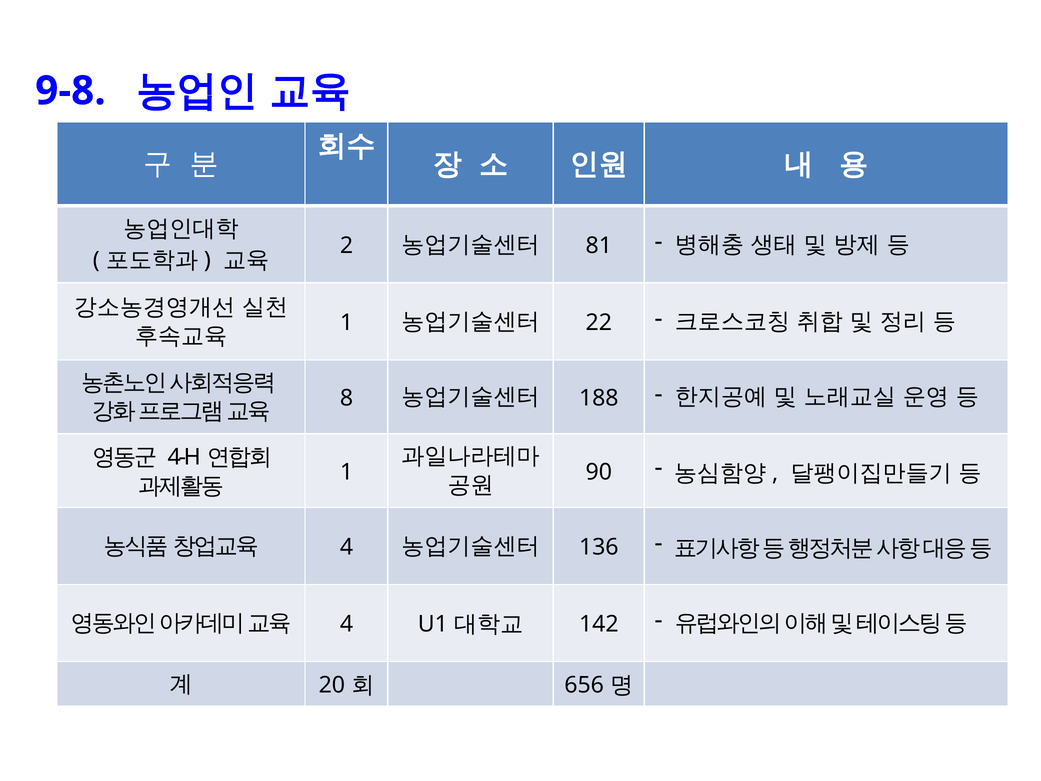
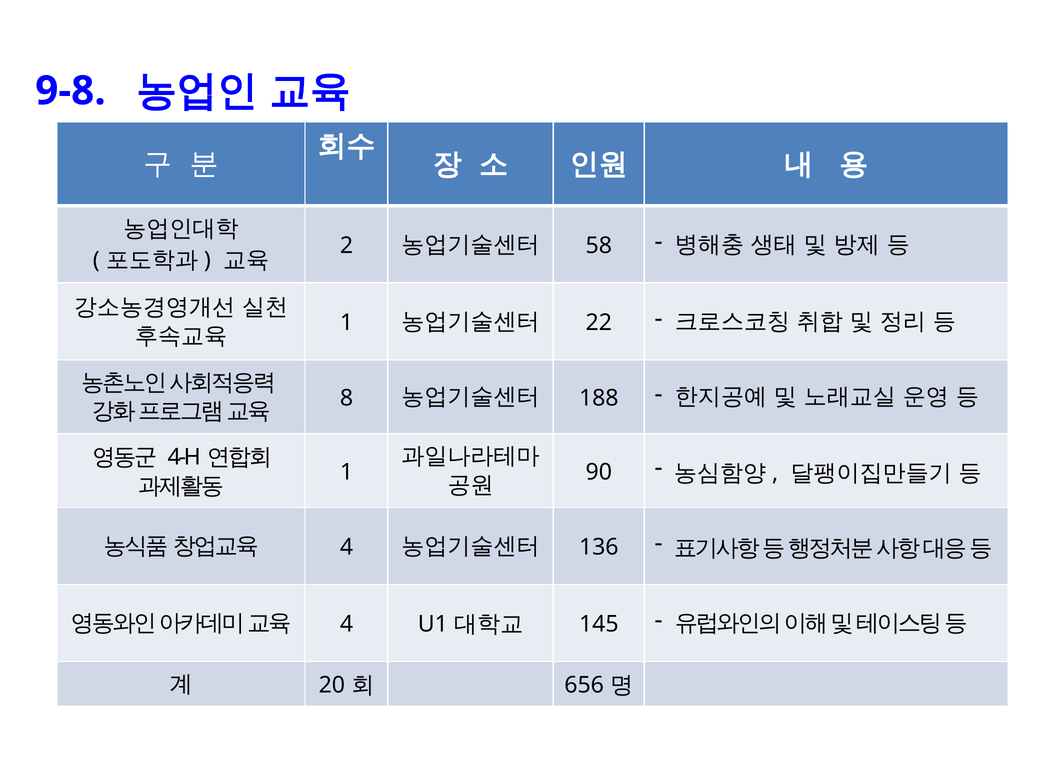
81: 81 -> 58
142: 142 -> 145
